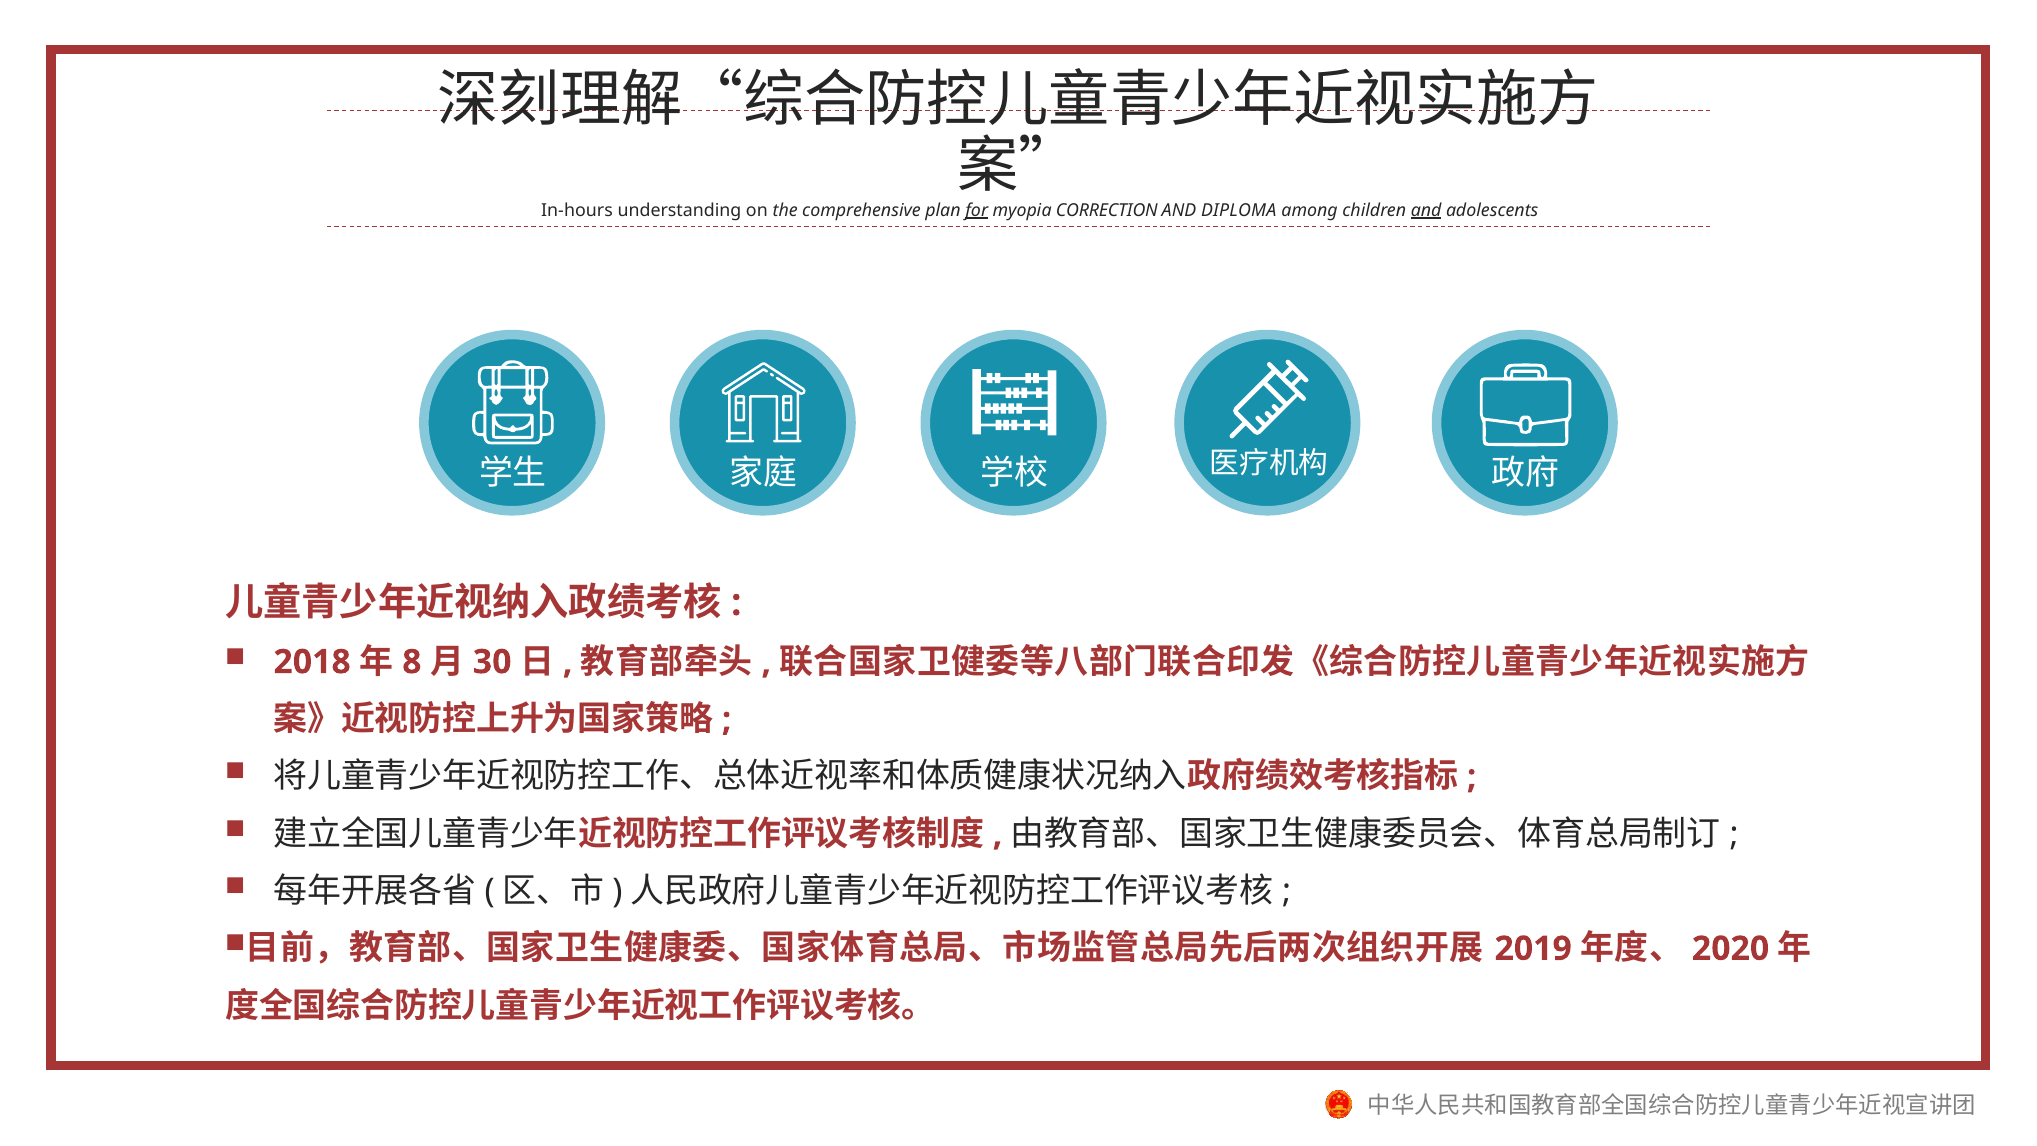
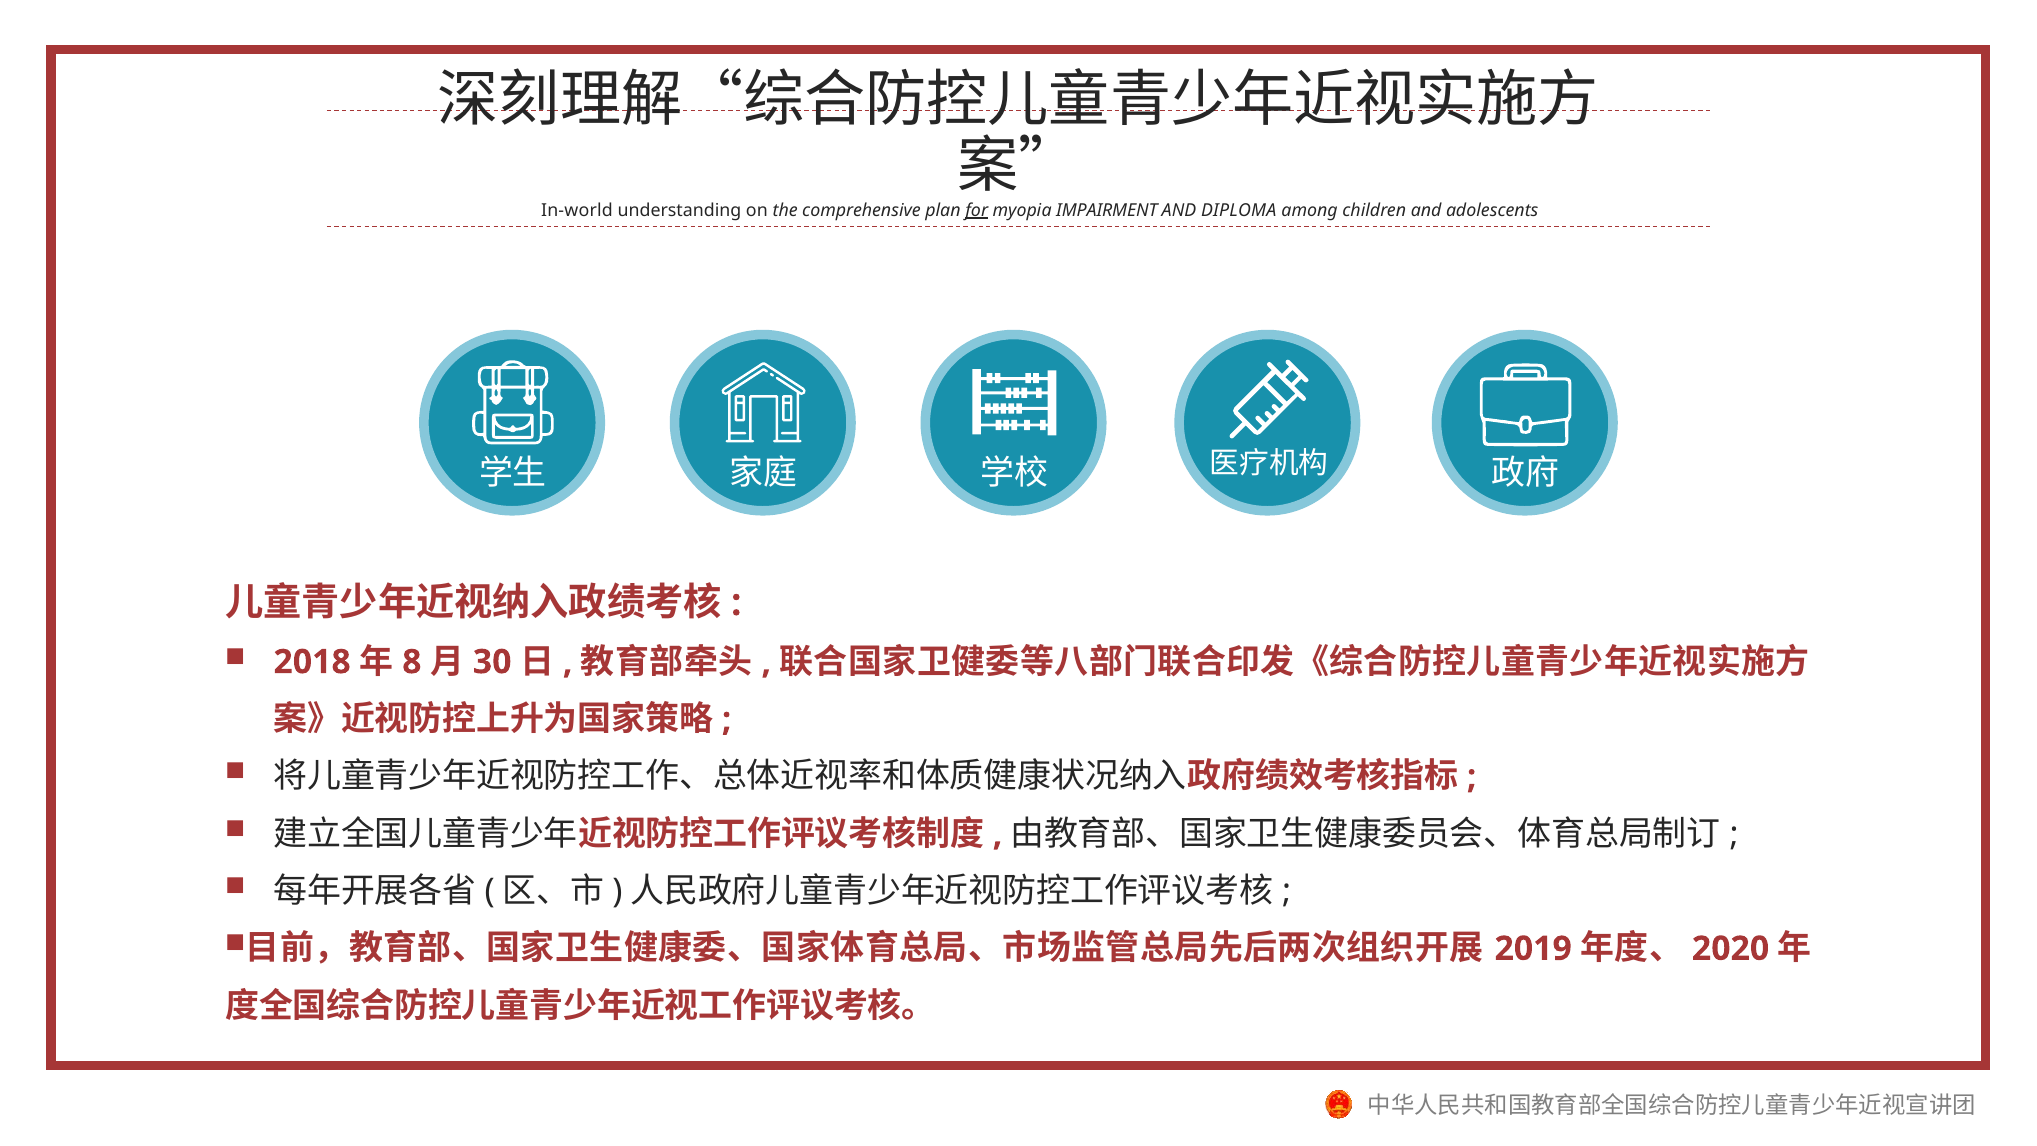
In-hours: In-hours -> In-world
CORRECTION: CORRECTION -> IMPAIRMENT
and at (1426, 210) underline: present -> none
